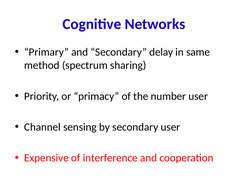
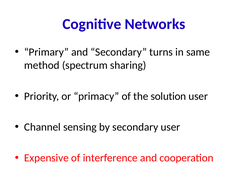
delay: delay -> turns
number: number -> solution
